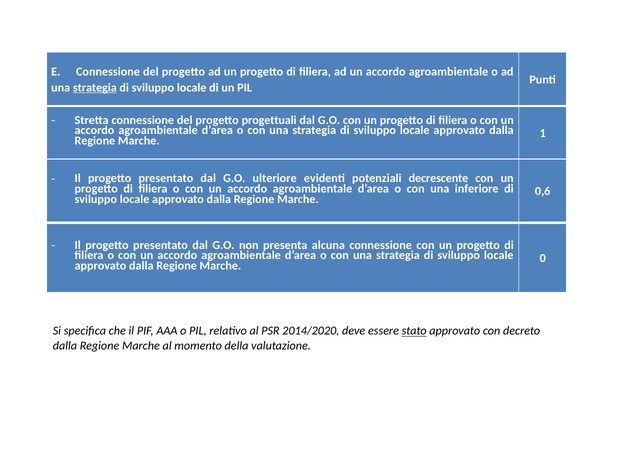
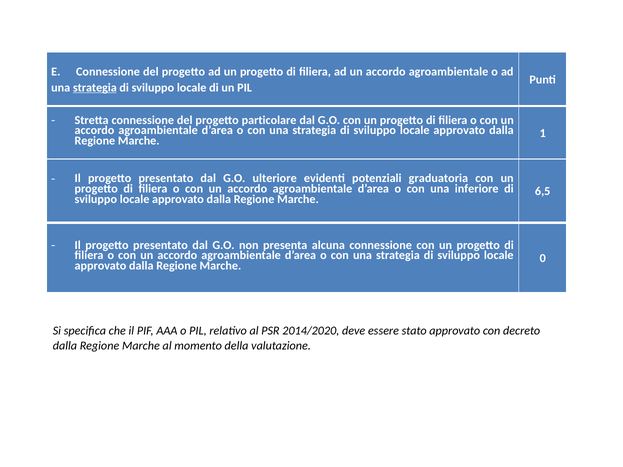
progettuali: progettuali -> particolare
decrescente: decrescente -> graduatoria
0,6: 0,6 -> 6,5
stato underline: present -> none
